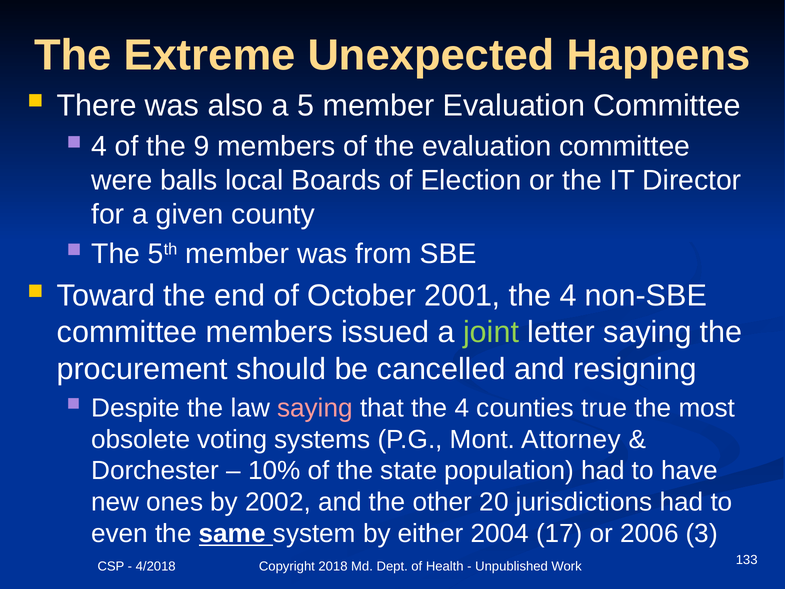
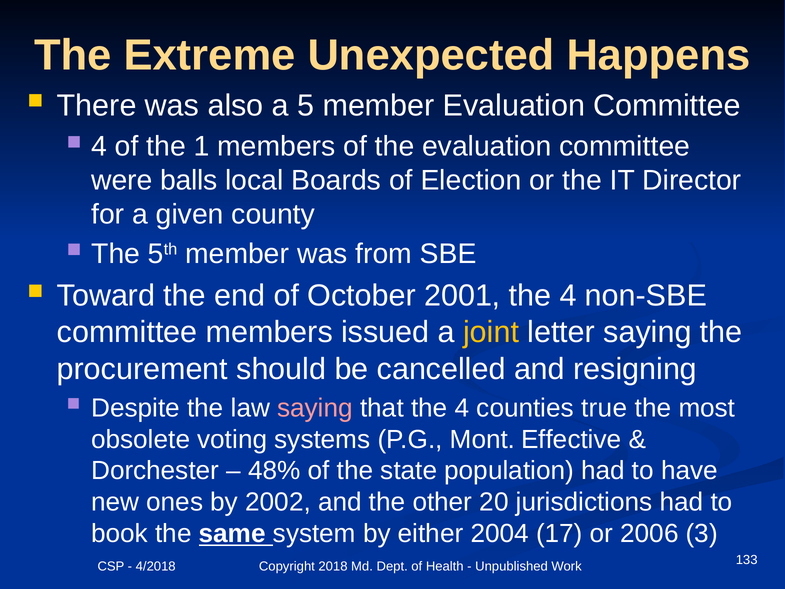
9: 9 -> 1
joint colour: light green -> yellow
Attorney: Attorney -> Effective
10%: 10% -> 48%
even: even -> book
